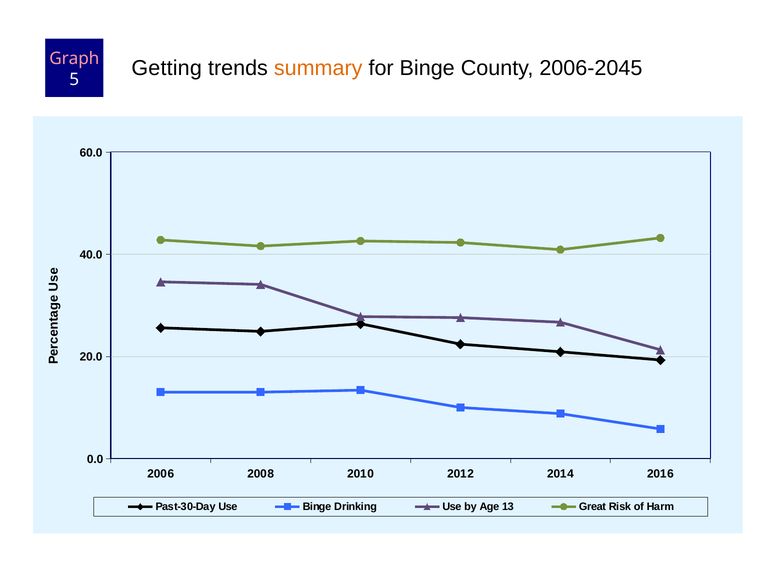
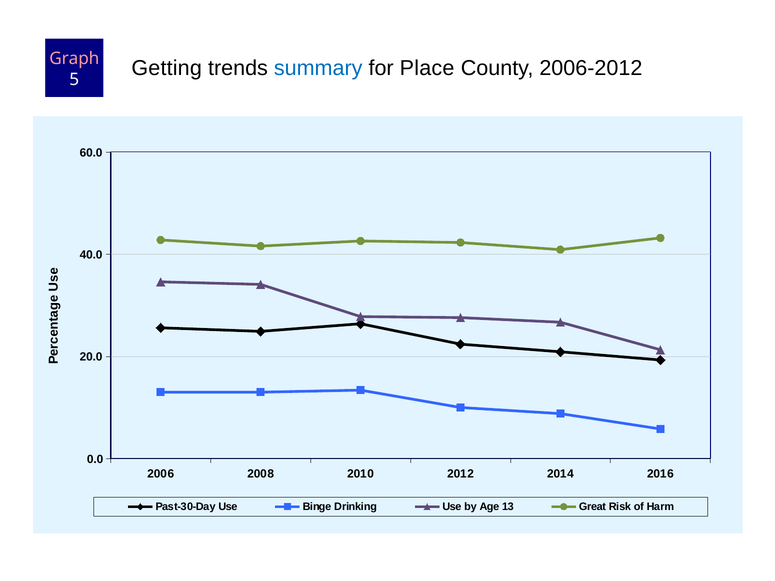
summary colour: orange -> blue
for Binge: Binge -> Place
2006-2045: 2006-2045 -> 2006-2012
